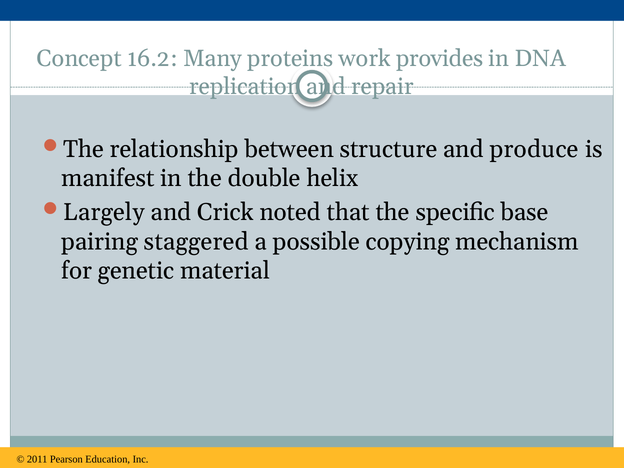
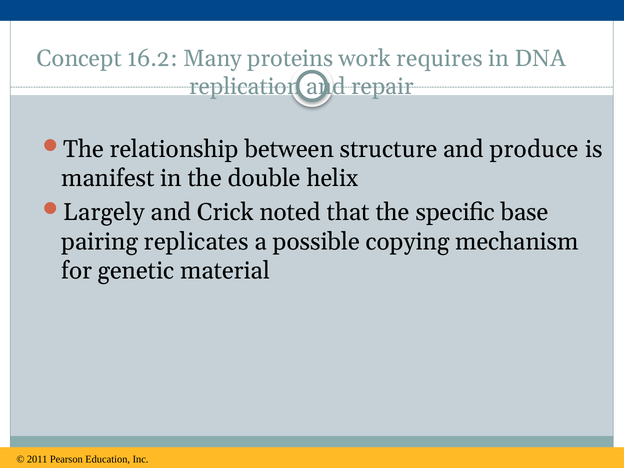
provides: provides -> requires
staggered: staggered -> replicates
